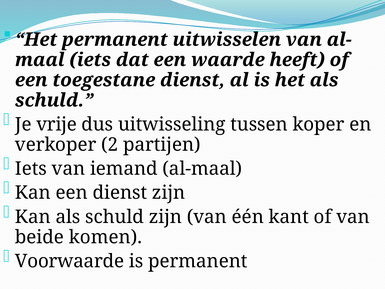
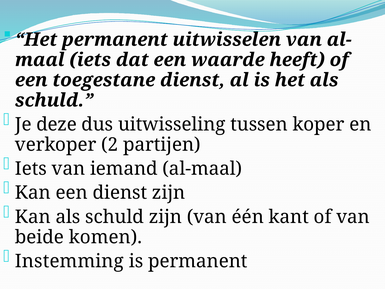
vrije: vrije -> deze
Voorwaarde: Voorwaarde -> Instemming
